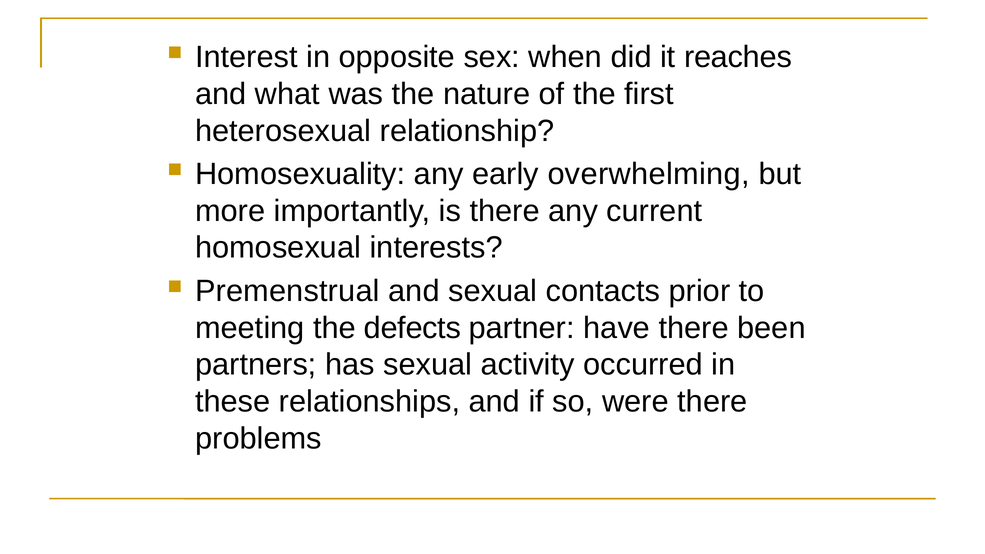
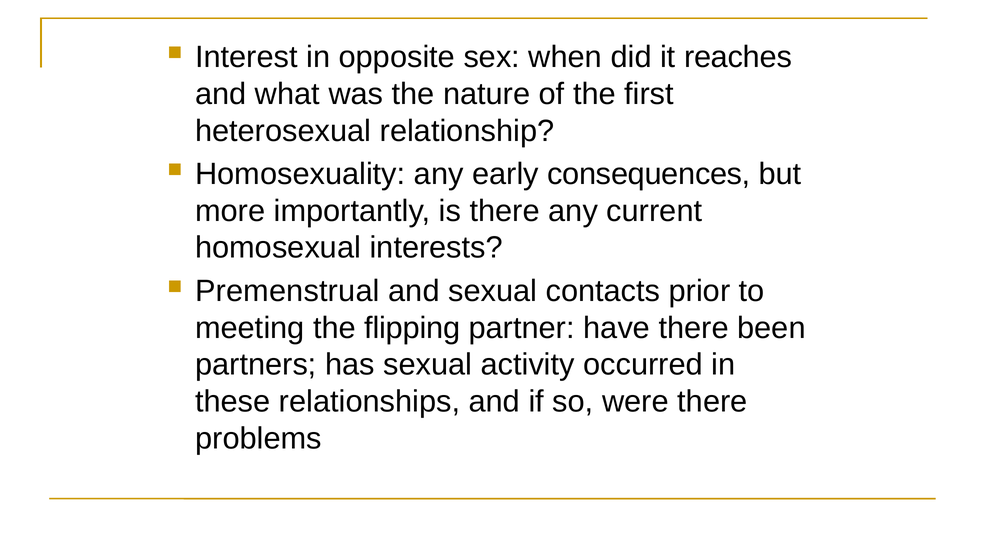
overwhelming: overwhelming -> consequences
defects: defects -> flipping
